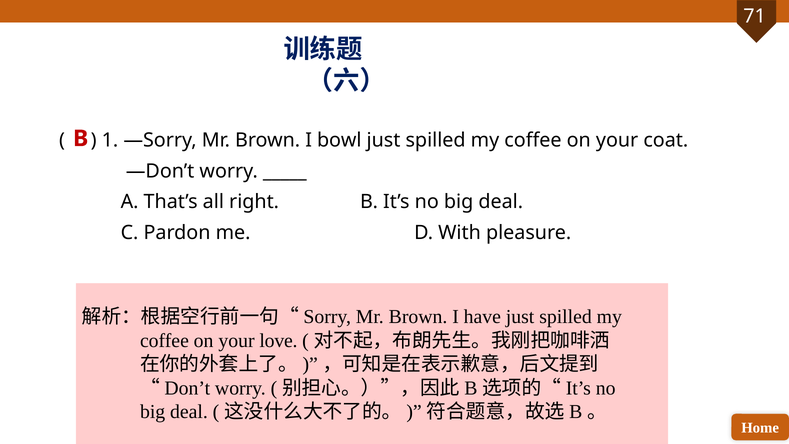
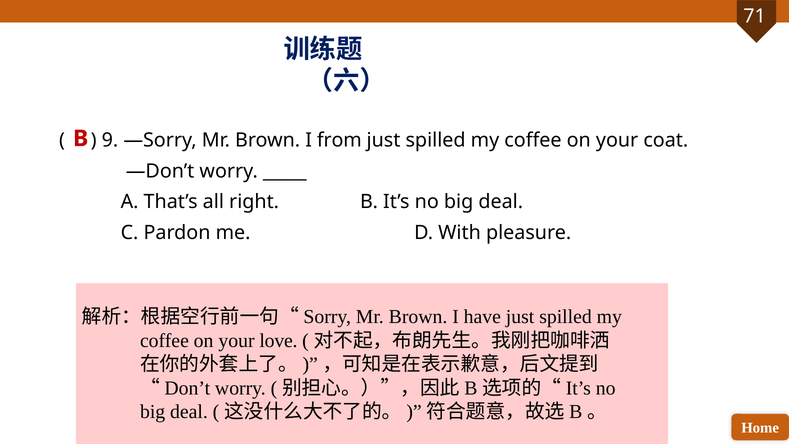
1: 1 -> 9
bowl: bowl -> from
